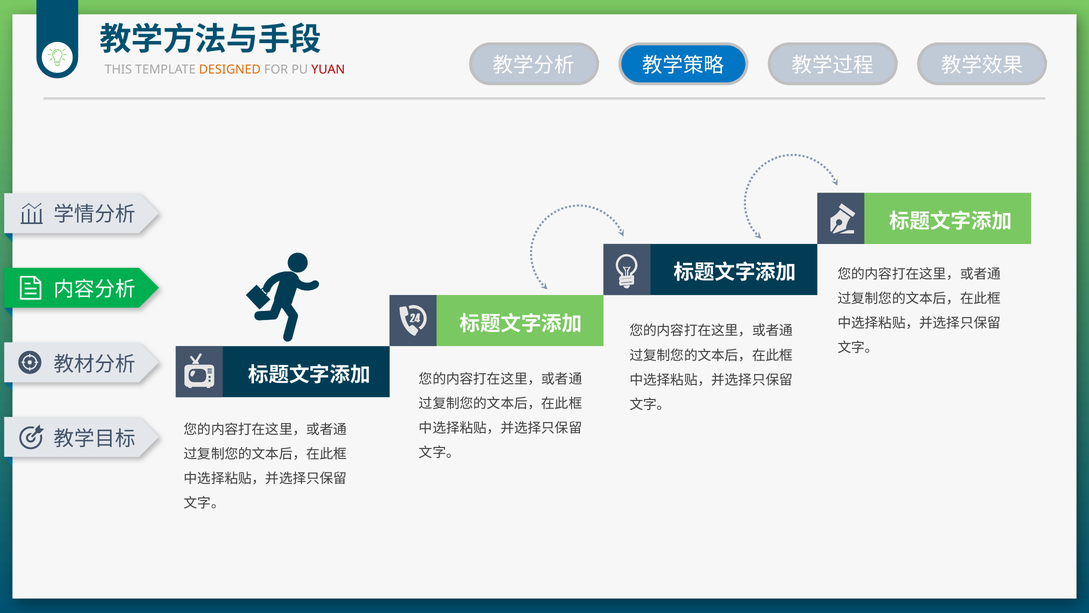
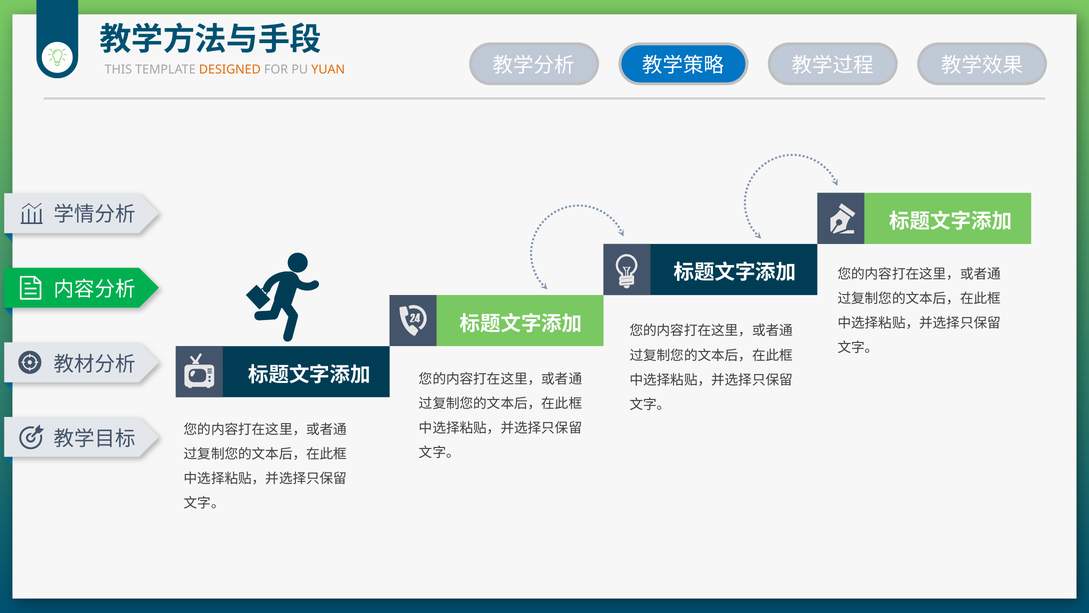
YUAN colour: red -> orange
